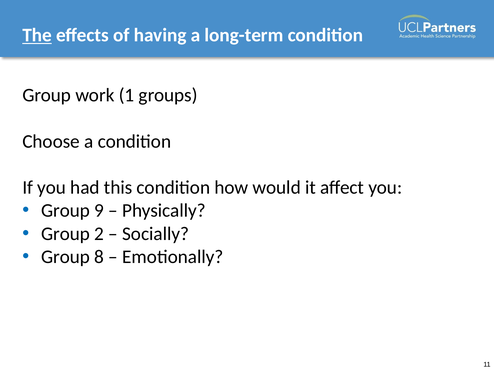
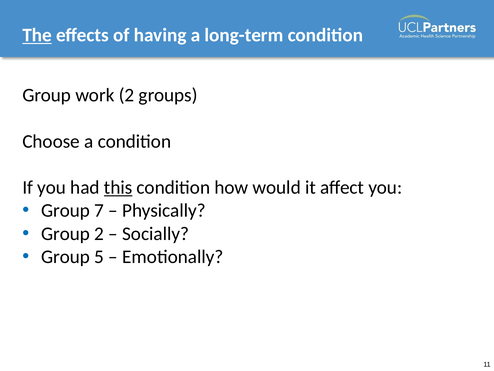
work 1: 1 -> 2
this underline: none -> present
9: 9 -> 7
8: 8 -> 5
